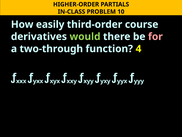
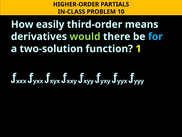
course: course -> means
for colour: pink -> light blue
two-through: two-through -> two-solution
4: 4 -> 1
